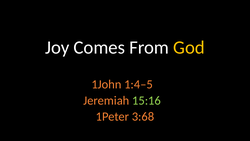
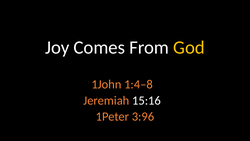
1:4–5: 1:4–5 -> 1:4–8
15:16 colour: light green -> white
3:68: 3:68 -> 3:96
